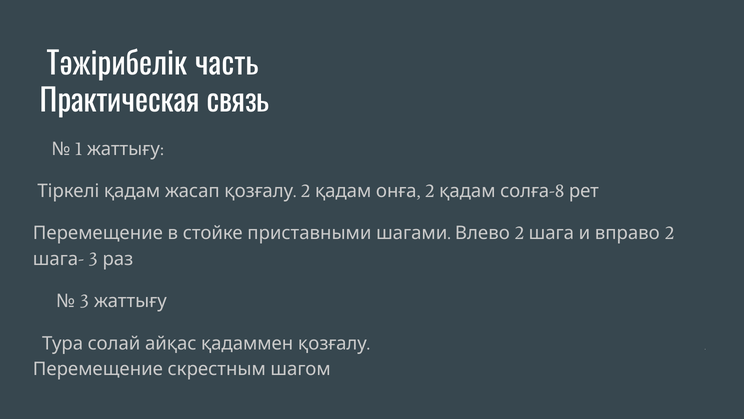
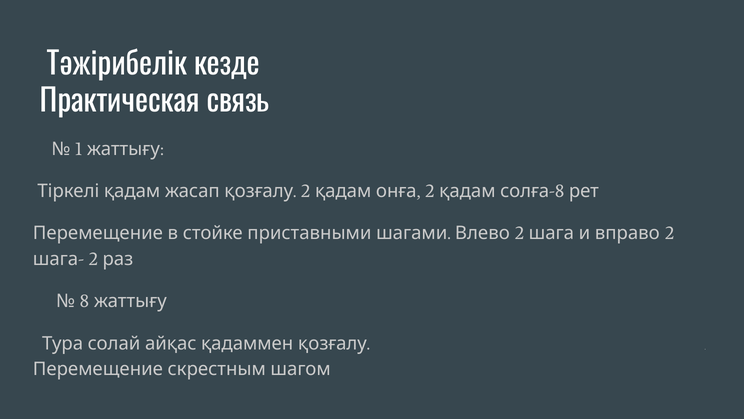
часть: часть -> кезде
3 at (93, 259): 3 -> 2
3 at (84, 301): 3 -> 8
